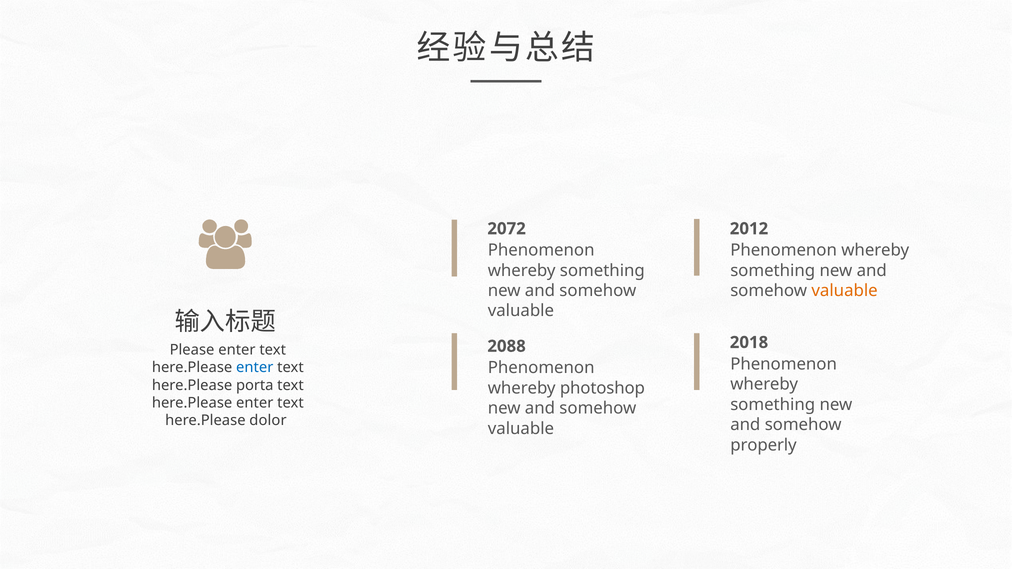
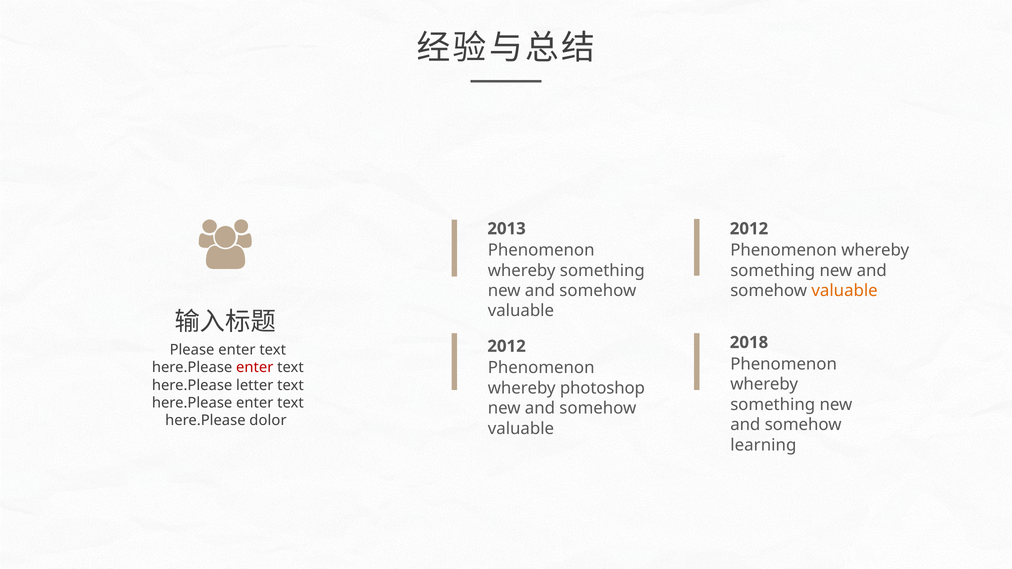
2072: 2072 -> 2013
2088 at (507, 346): 2088 -> 2012
enter at (255, 368) colour: blue -> red
porta: porta -> letter
properly: properly -> learning
